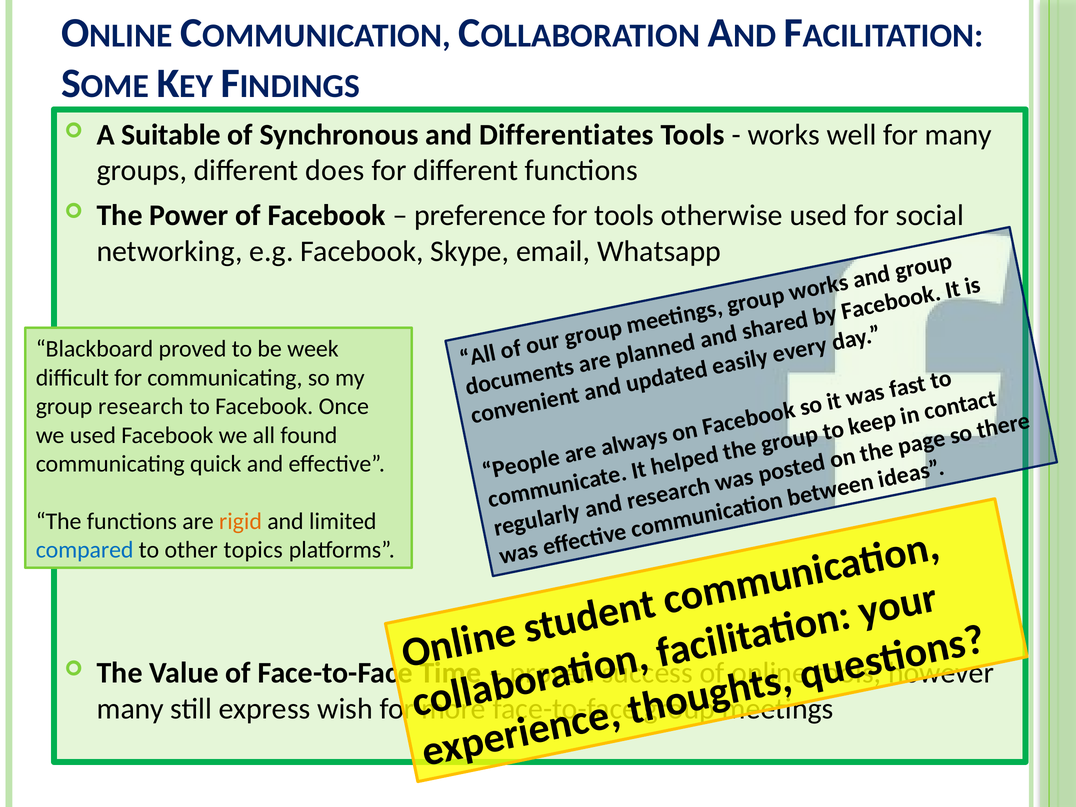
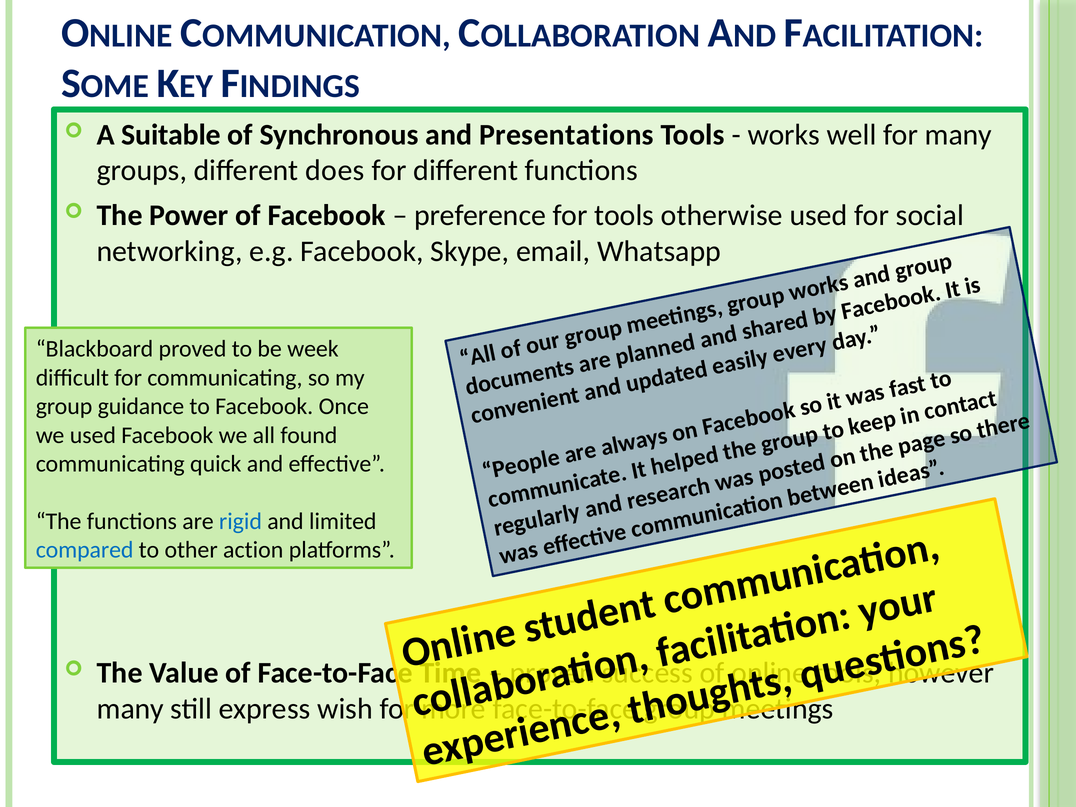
Differentiates: Differentiates -> Presentations
group research: research -> guidance
rigid colour: orange -> blue
topics: topics -> action
